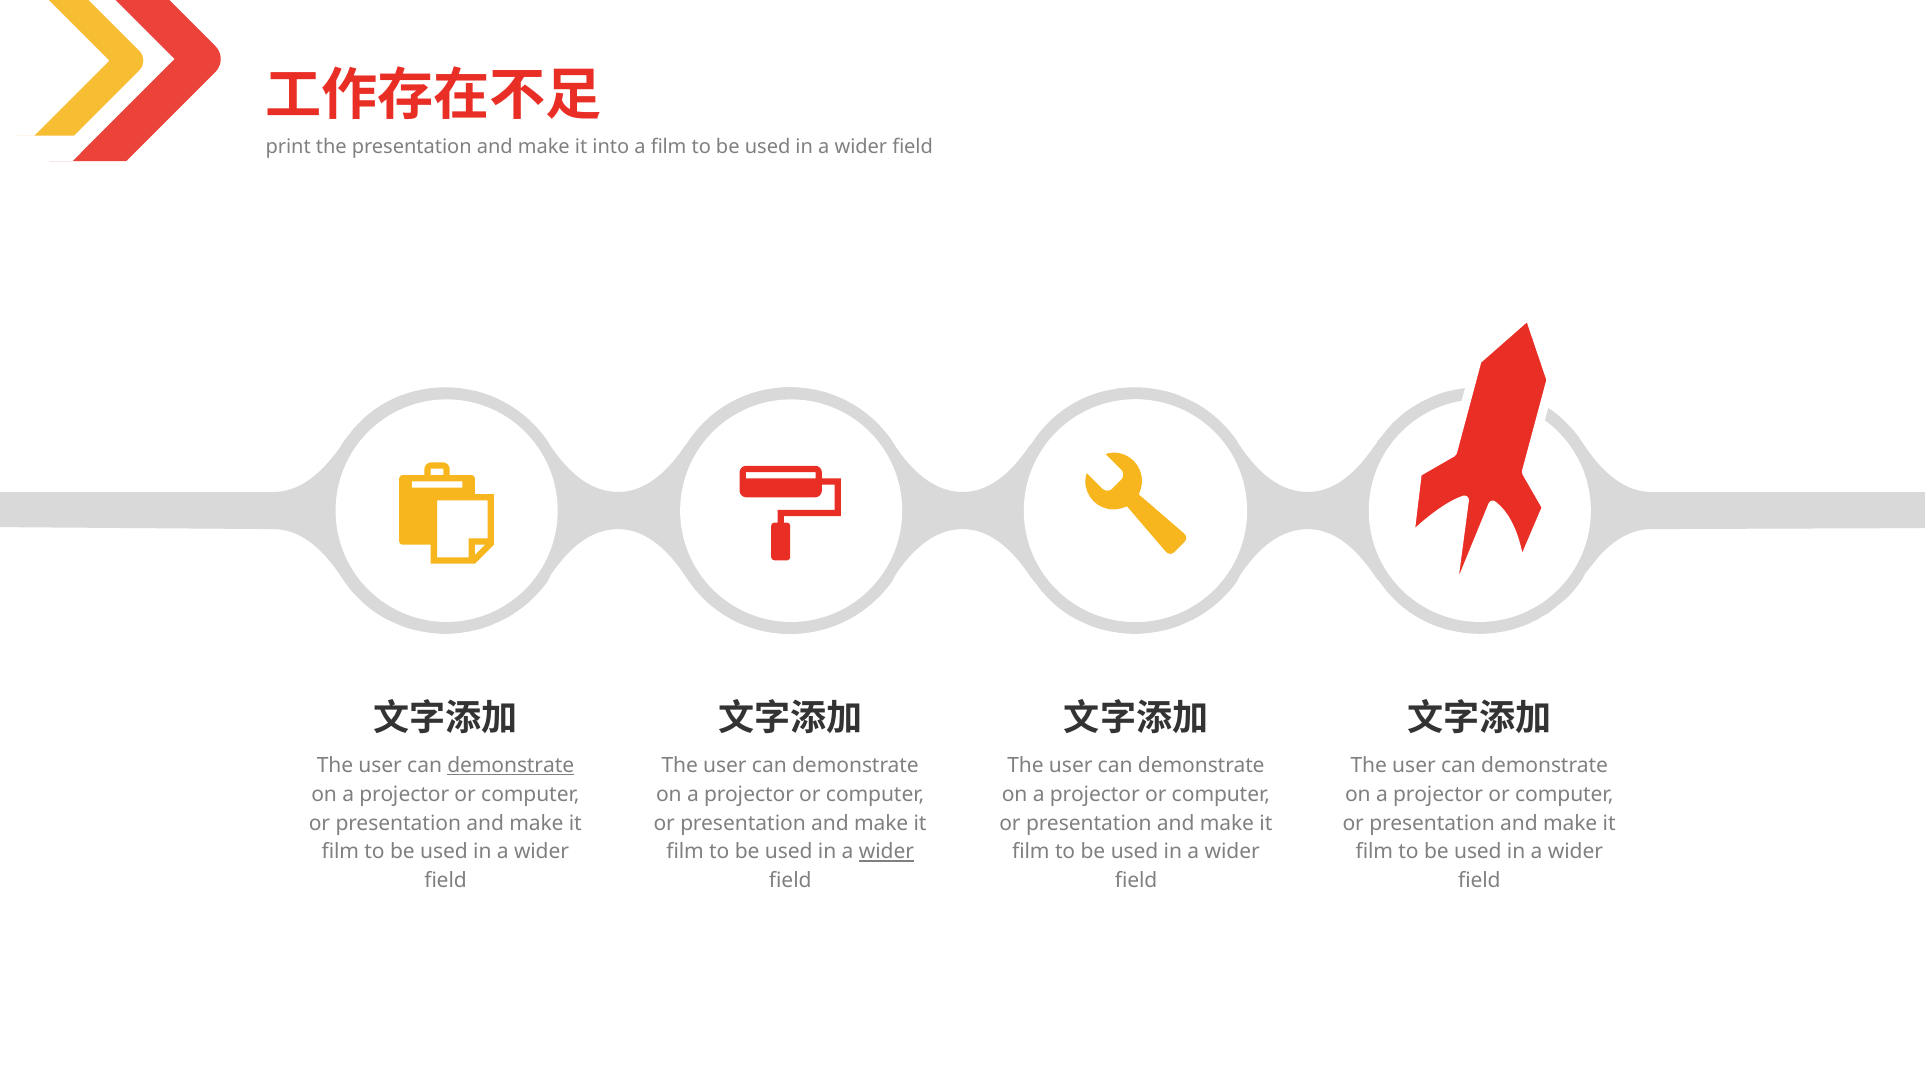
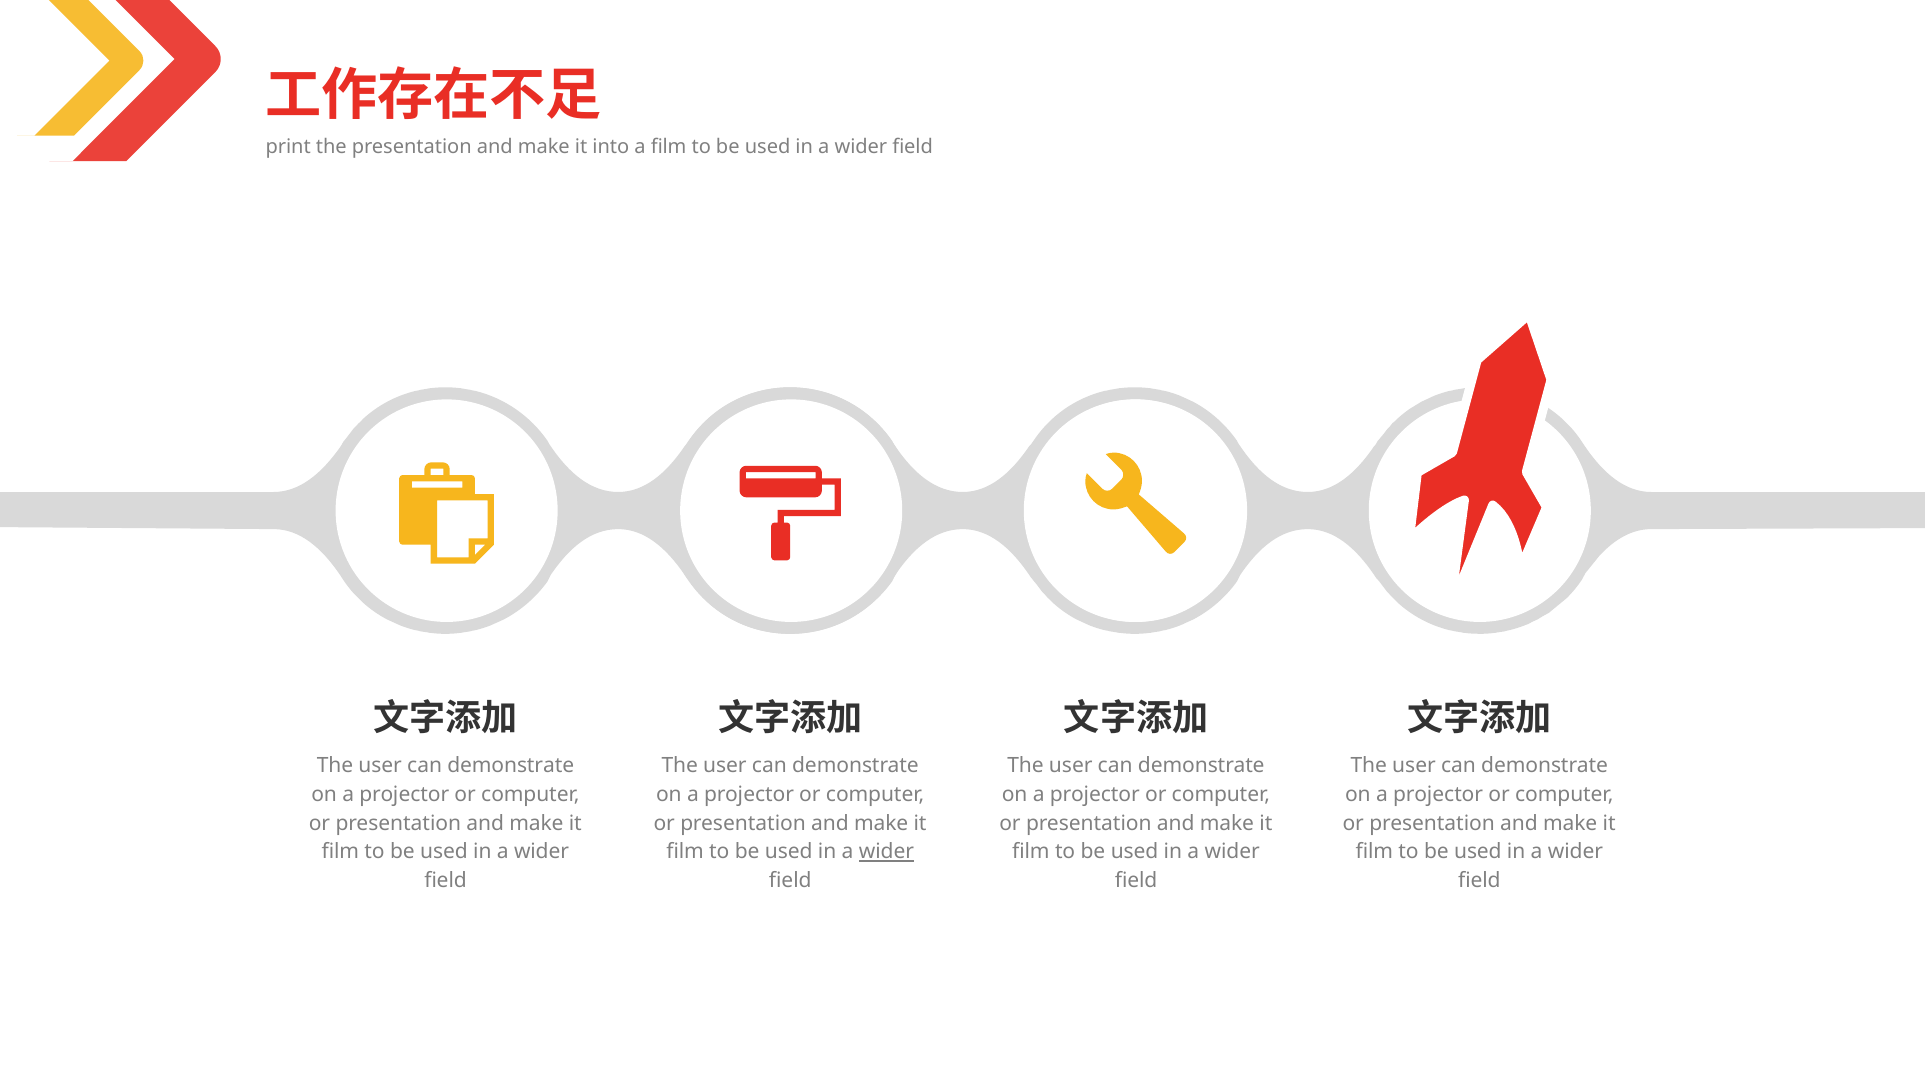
demonstrate at (511, 765) underline: present -> none
